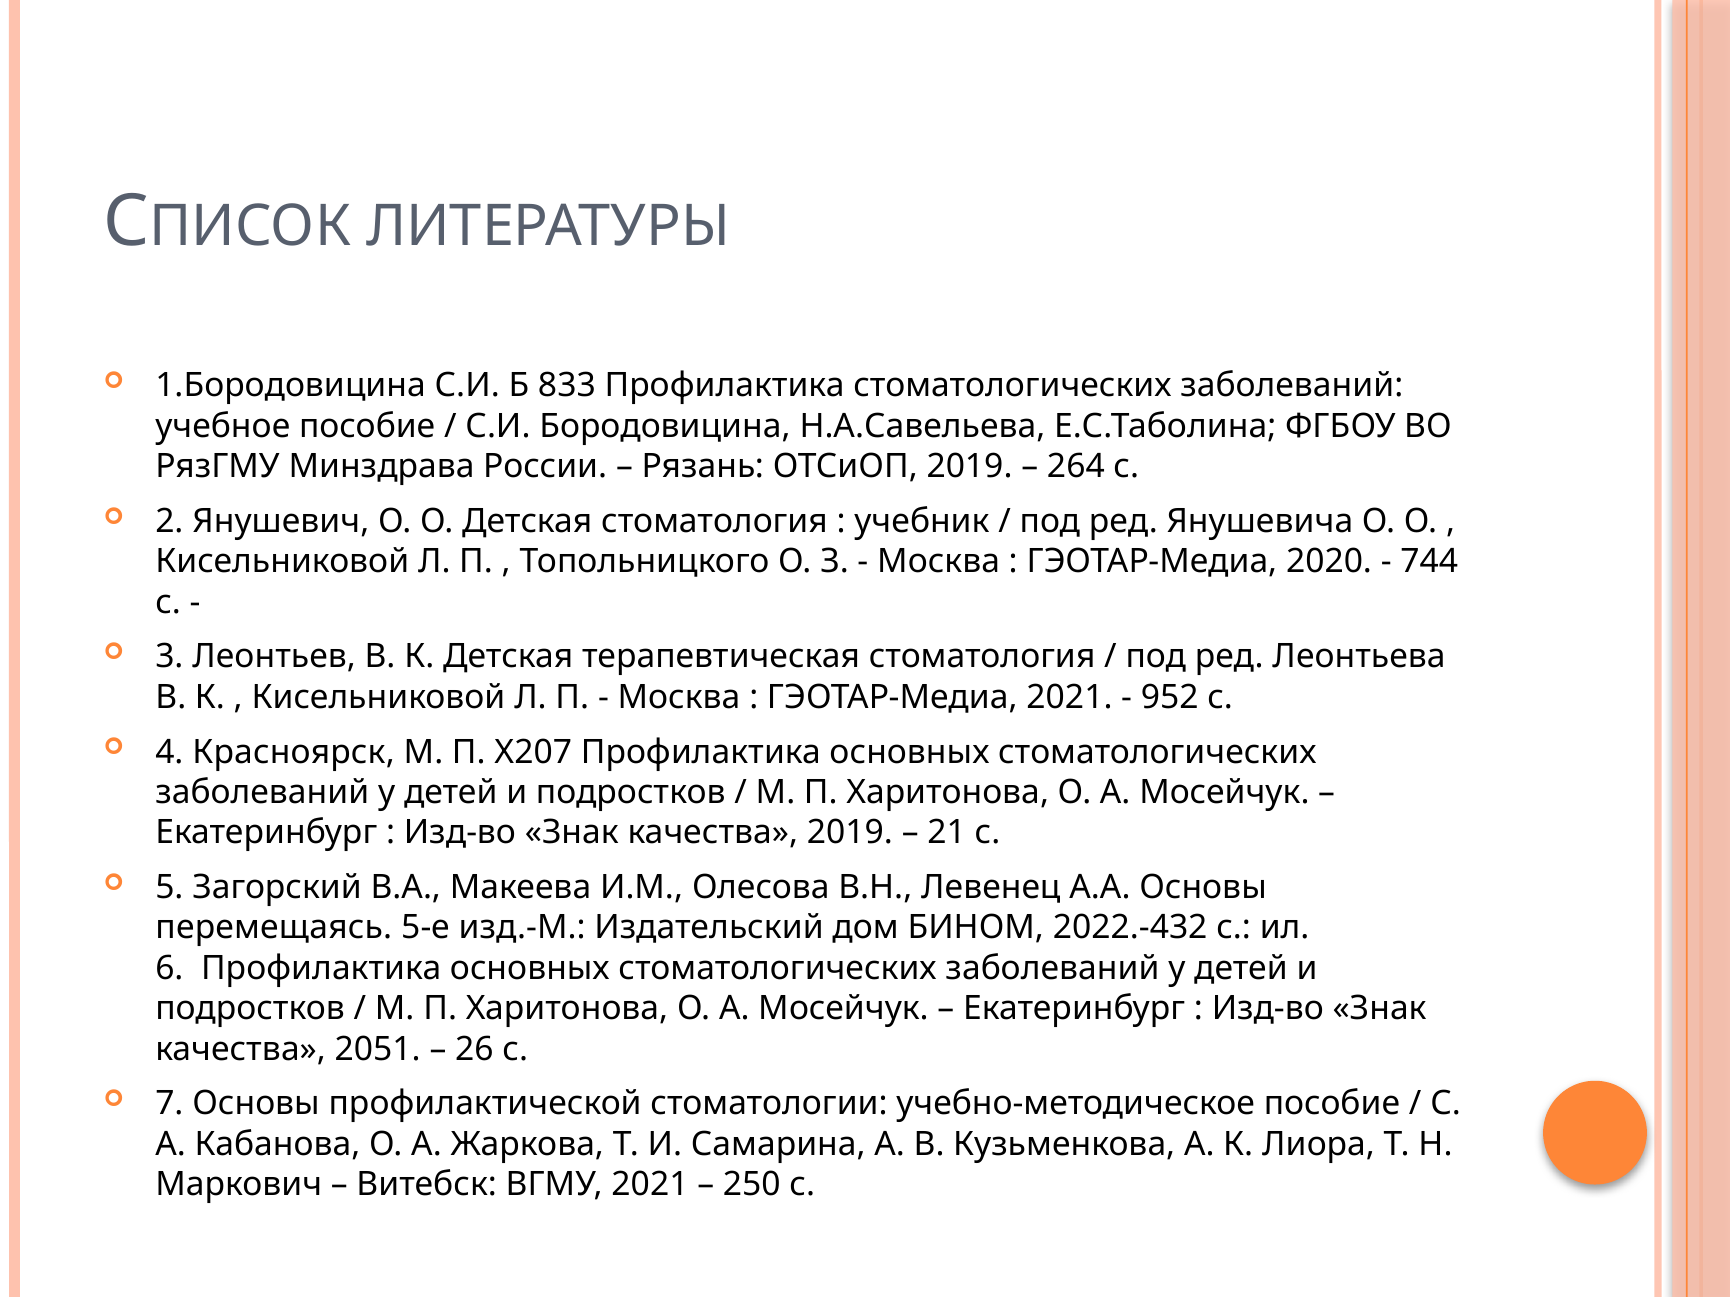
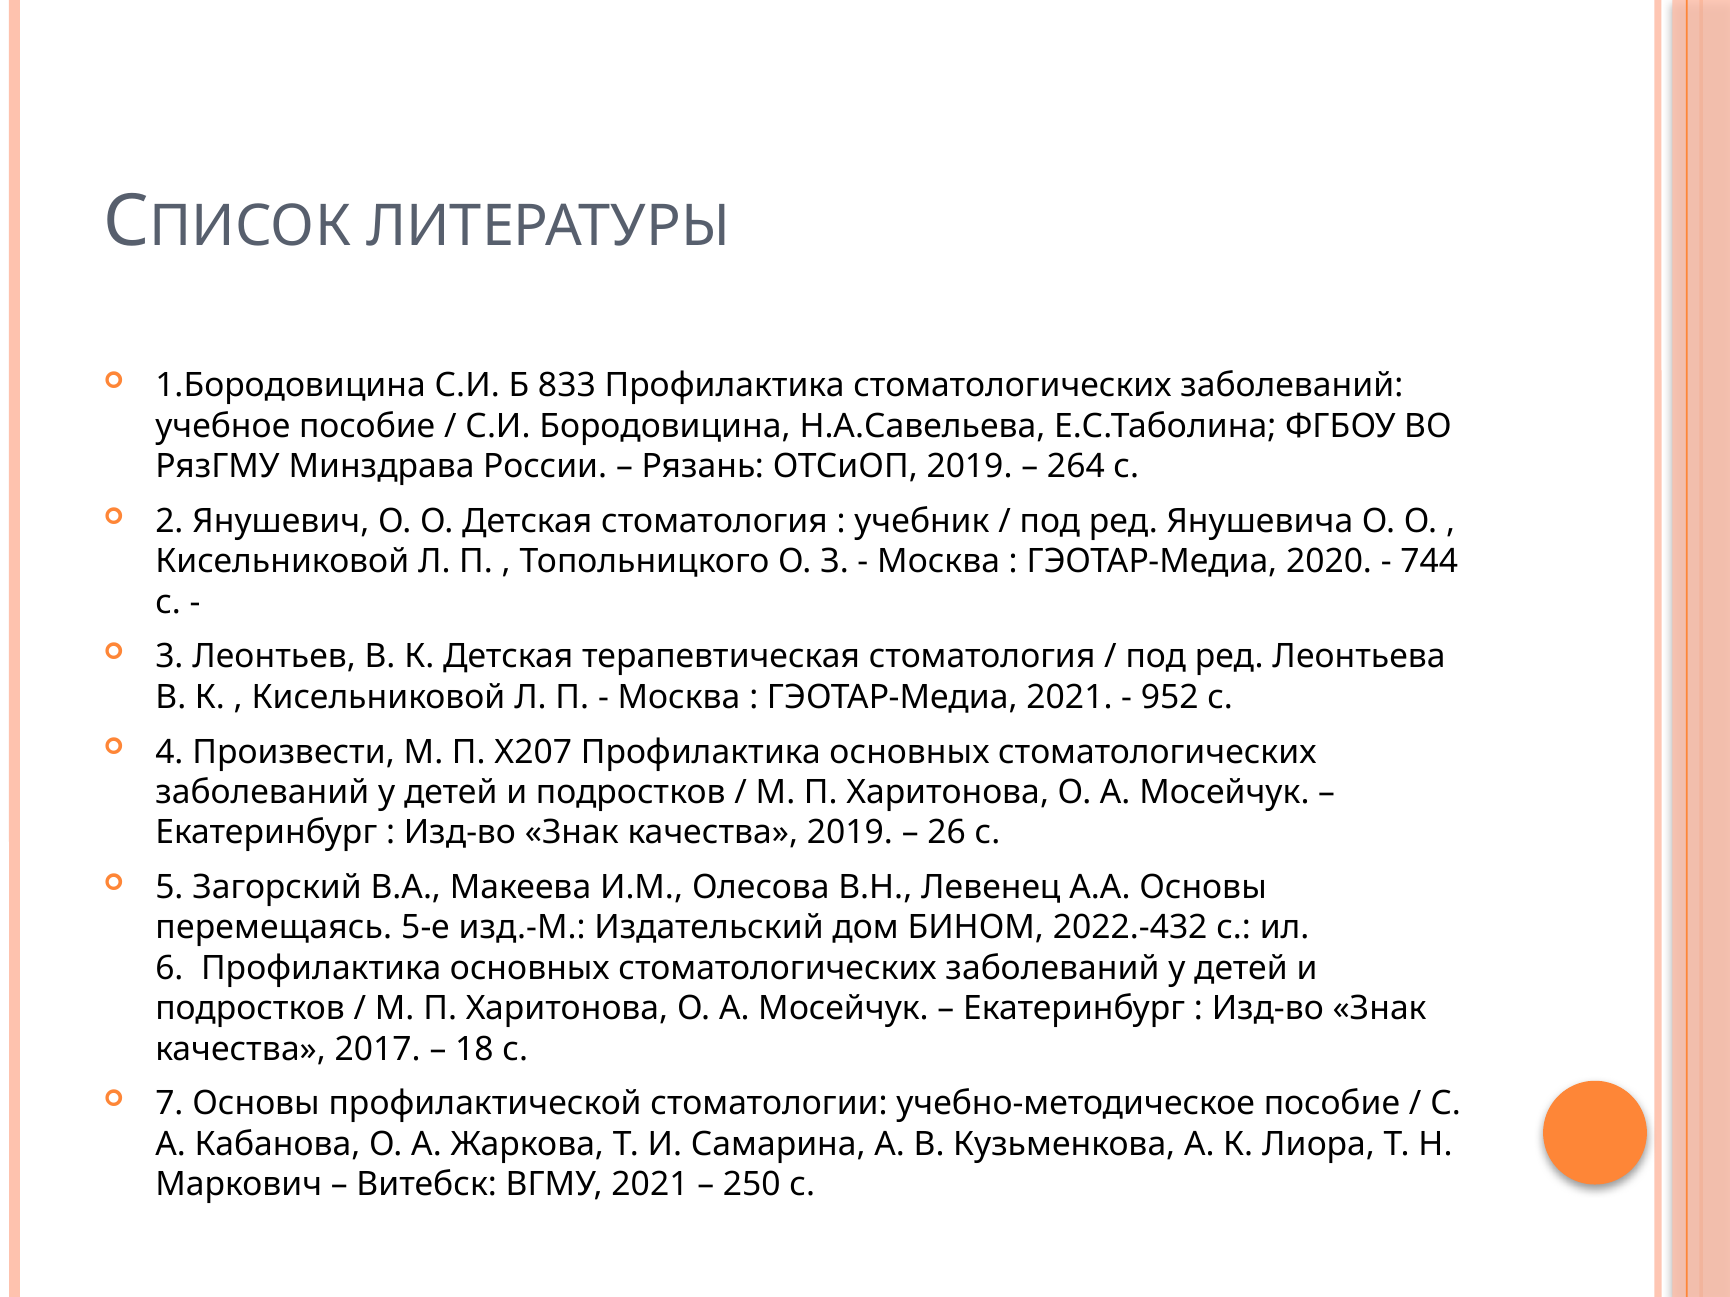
Красноярск: Красноярск -> Произвести
21: 21 -> 26
2051: 2051 -> 2017
26: 26 -> 18
